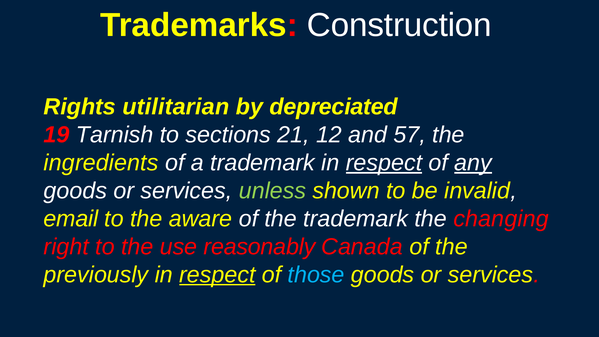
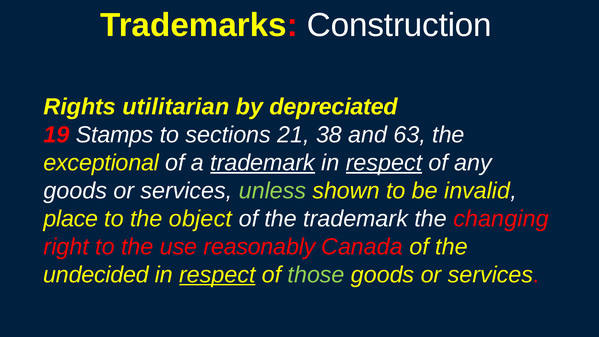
Tarnish: Tarnish -> Stamps
12: 12 -> 38
57: 57 -> 63
ingredients: ingredients -> exceptional
trademark at (263, 163) underline: none -> present
any underline: present -> none
email: email -> place
aware: aware -> object
previously: previously -> undecided
those colour: light blue -> light green
